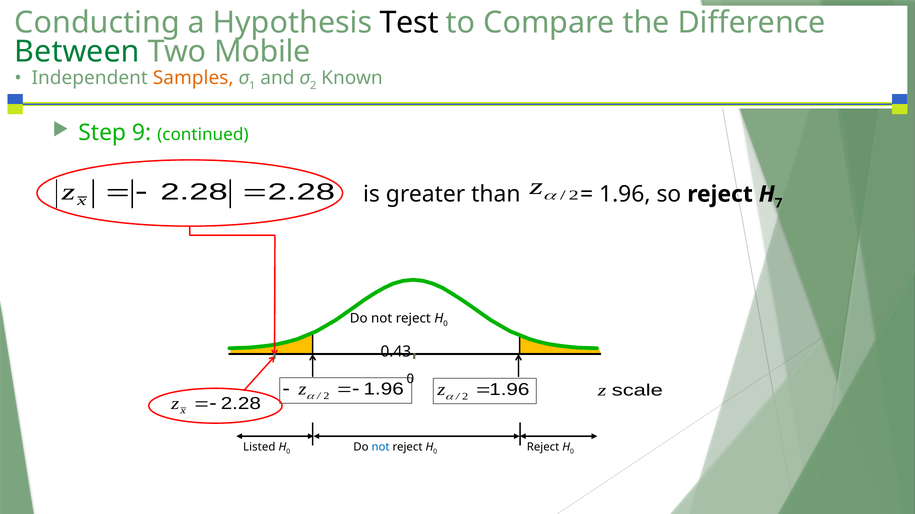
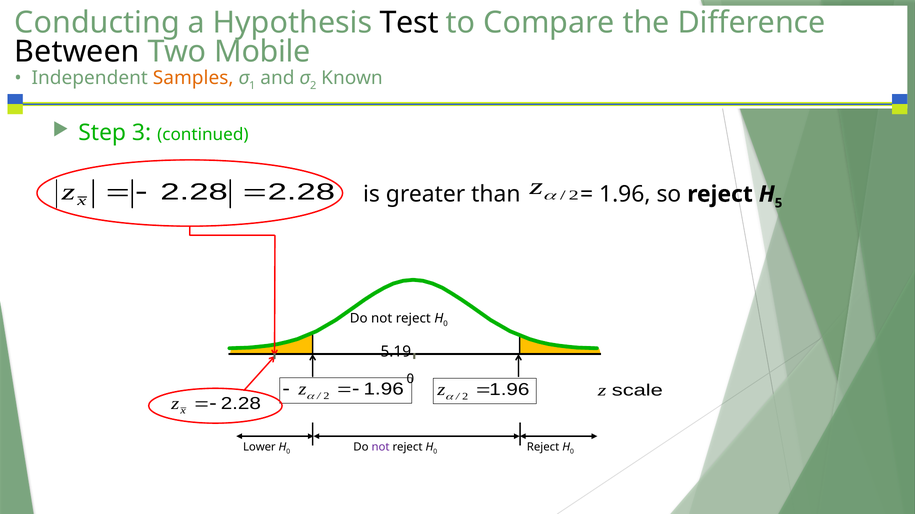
Between colour: green -> black
9: 9 -> 3
7: 7 -> 5
0.43: 0.43 -> 5.19
Listed: Listed -> Lower
not at (381, 448) colour: blue -> purple
